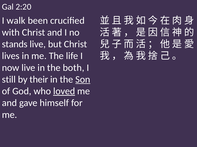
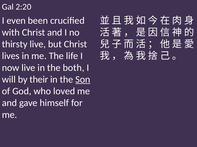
walk: walk -> even
stands: stands -> thirsty
still: still -> will
loved underline: present -> none
